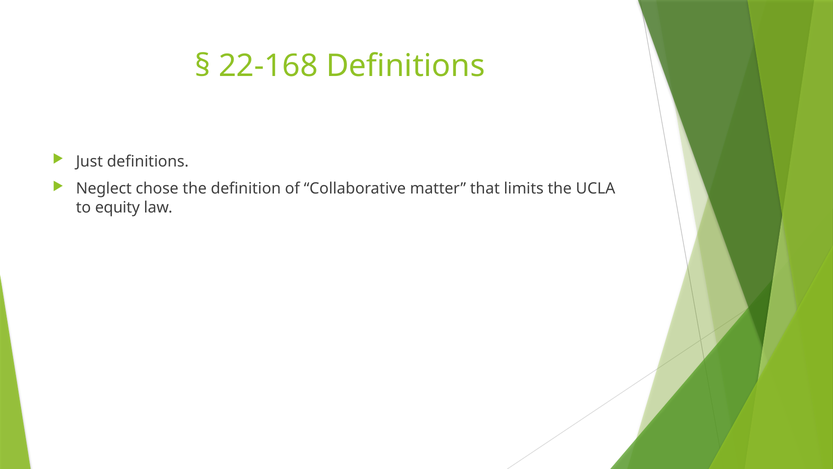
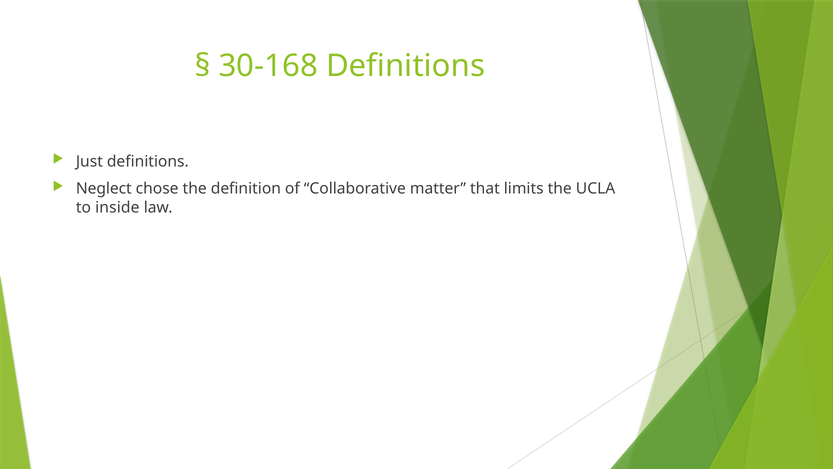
22-168: 22-168 -> 30-168
equity: equity -> inside
